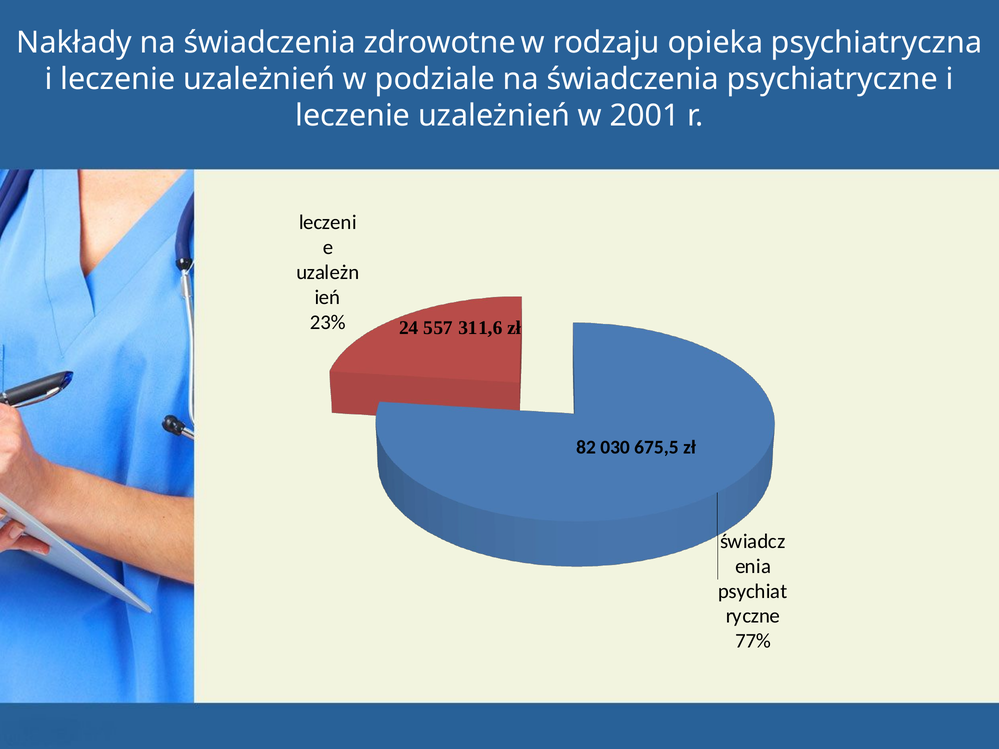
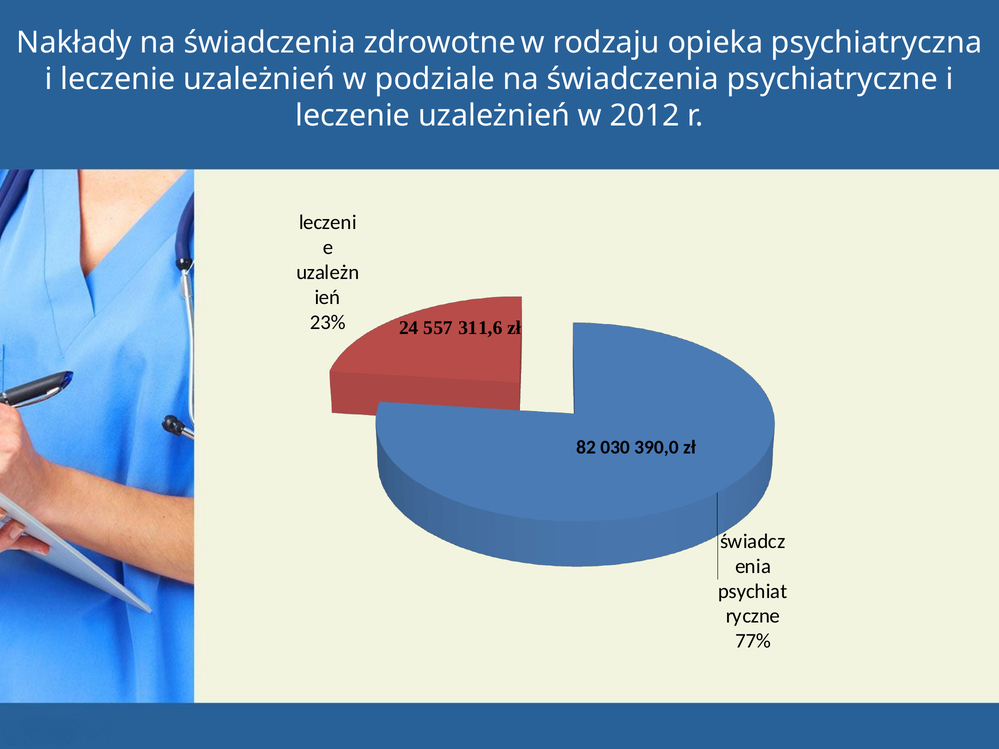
2001: 2001 -> 2012
675,5: 675,5 -> 390,0
